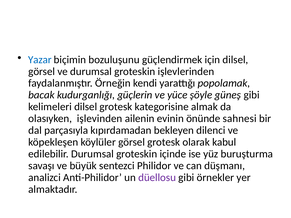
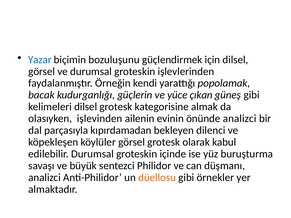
şöyle: şöyle -> çıkan
önünde sahnesi: sahnesi -> analizci
düellosu colour: purple -> orange
